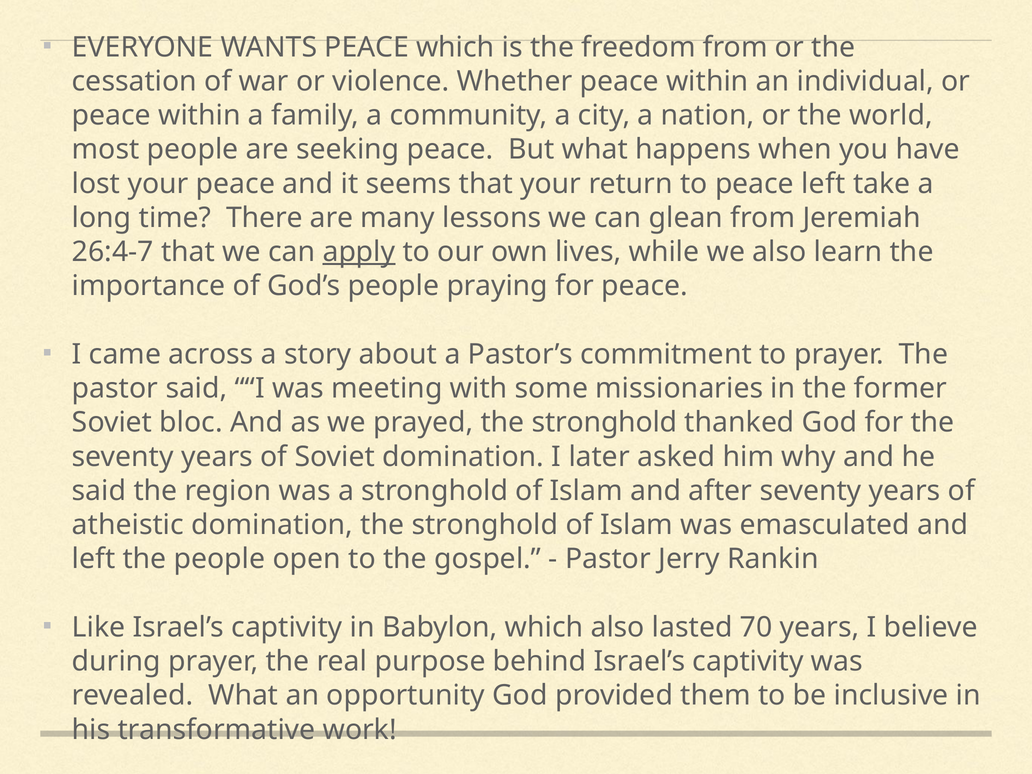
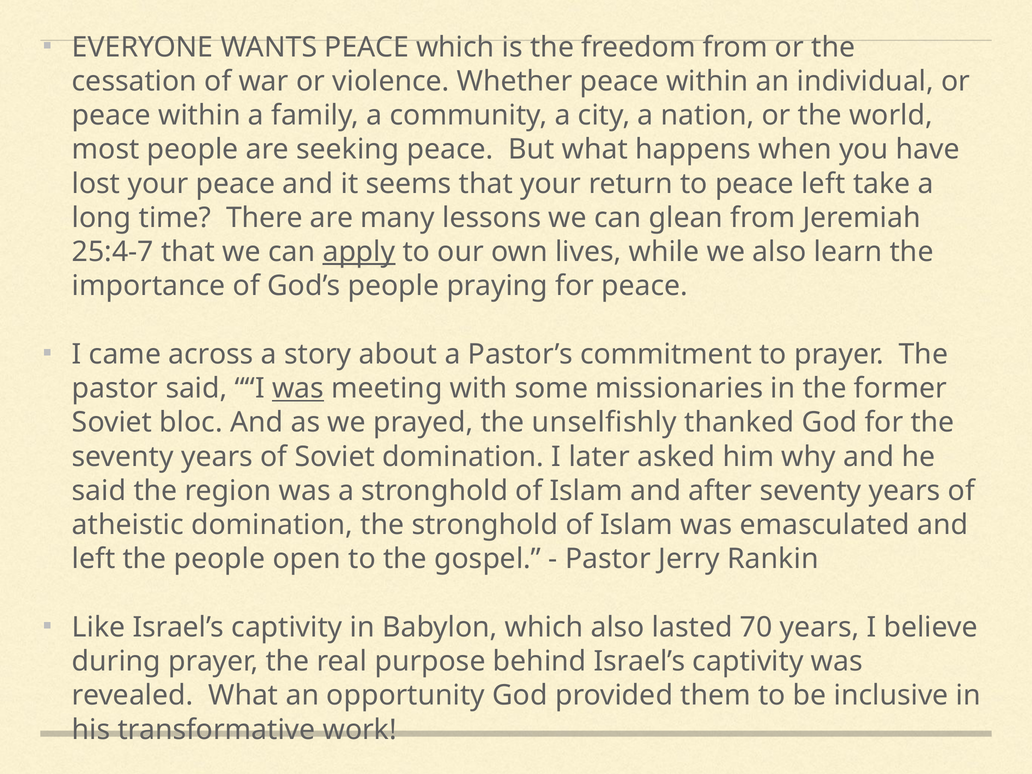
26:4-7: 26:4-7 -> 25:4-7
was at (298, 388) underline: none -> present
prayed the stronghold: stronghold -> unselfishly
